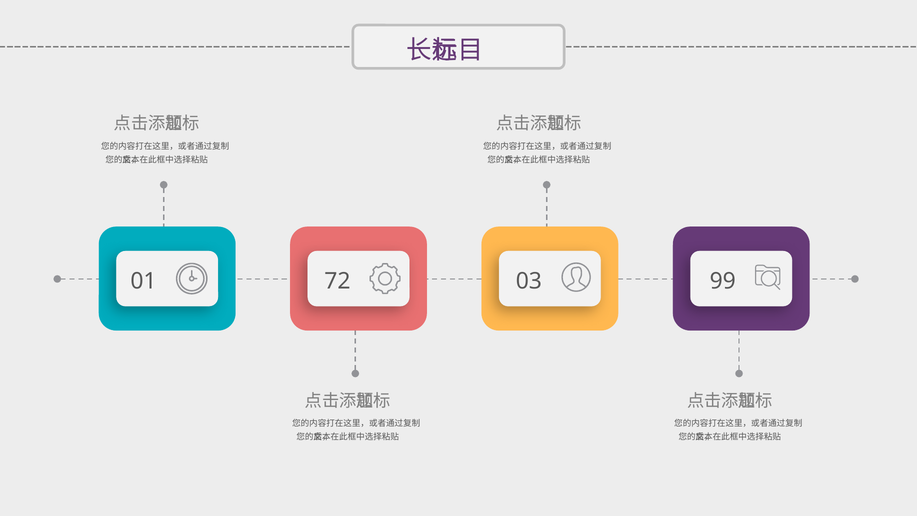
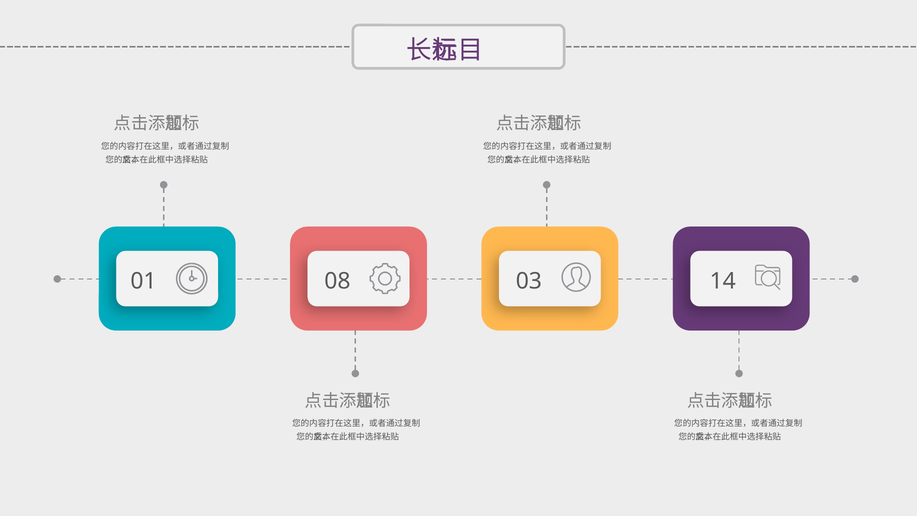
72: 72 -> 08
99: 99 -> 14
